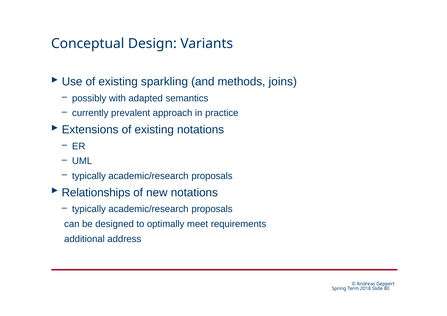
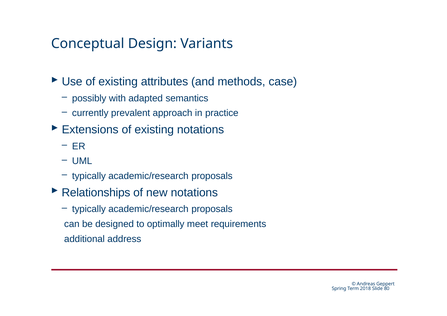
sparkling: sparkling -> attributes
joins: joins -> case
